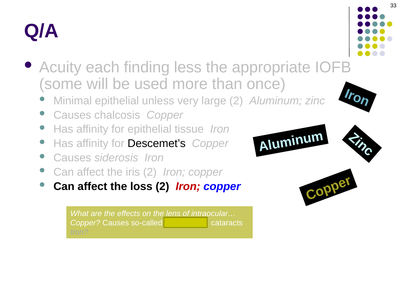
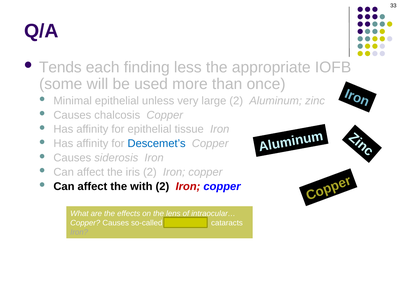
Acuity: Acuity -> Tends
Descemet’s colour: black -> blue
loss: loss -> with
